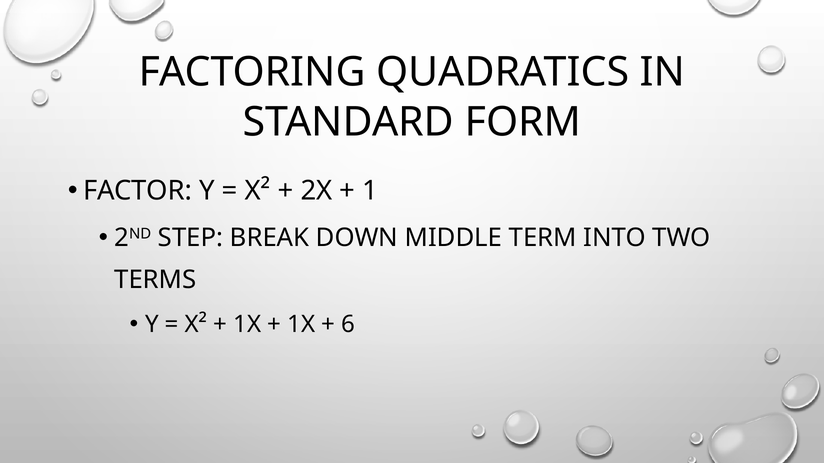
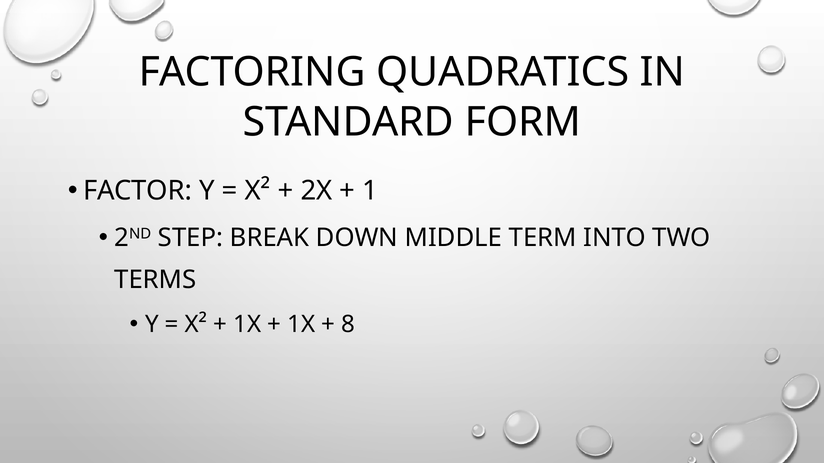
6: 6 -> 8
